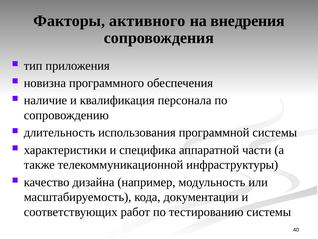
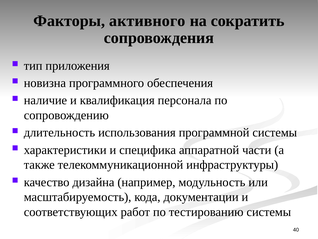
внедрения: внедрения -> сократить
